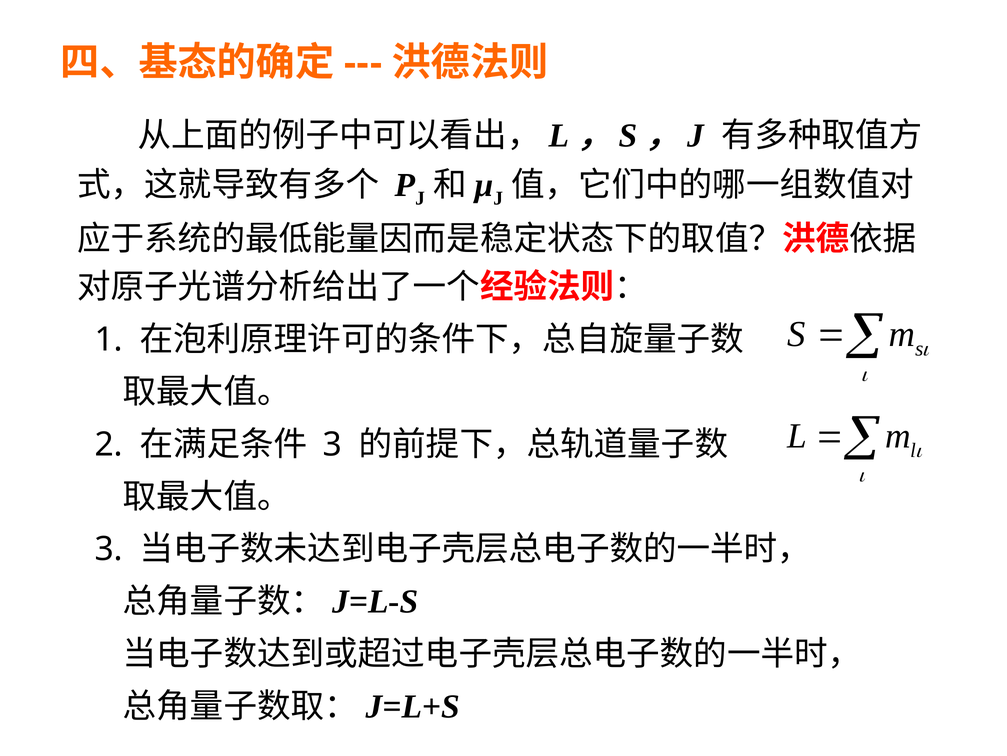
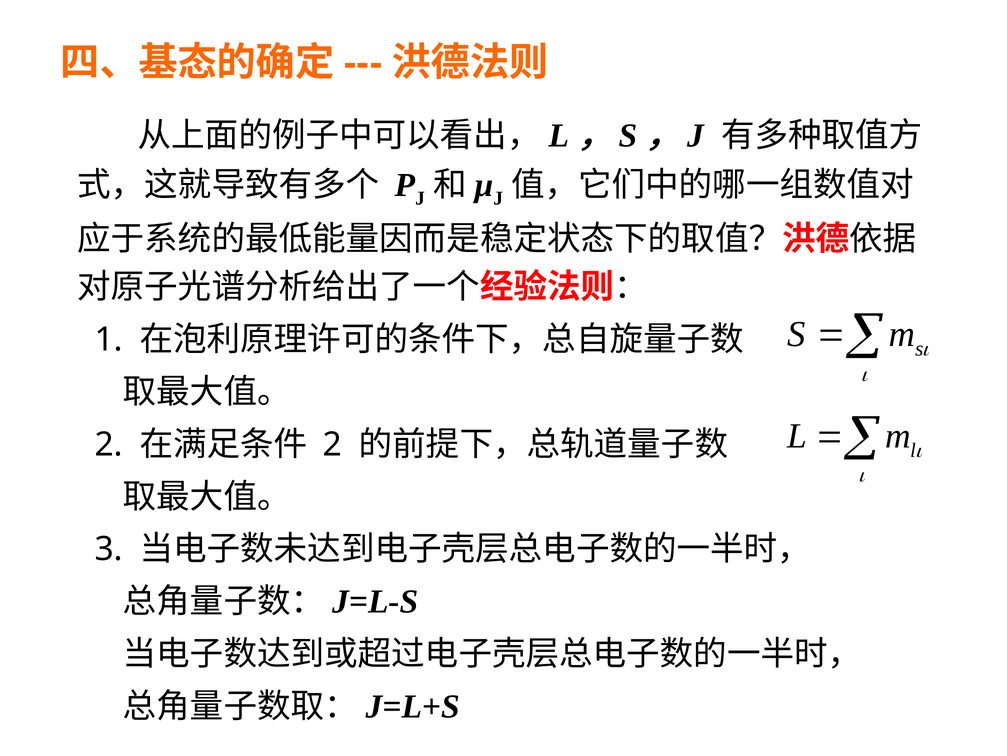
3 at (333, 444): 3 -> 2
